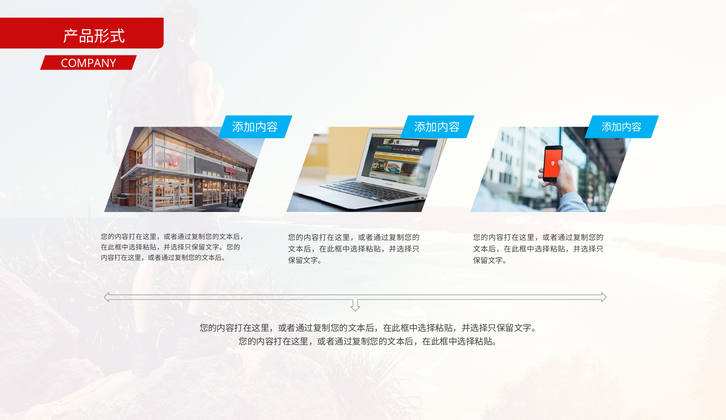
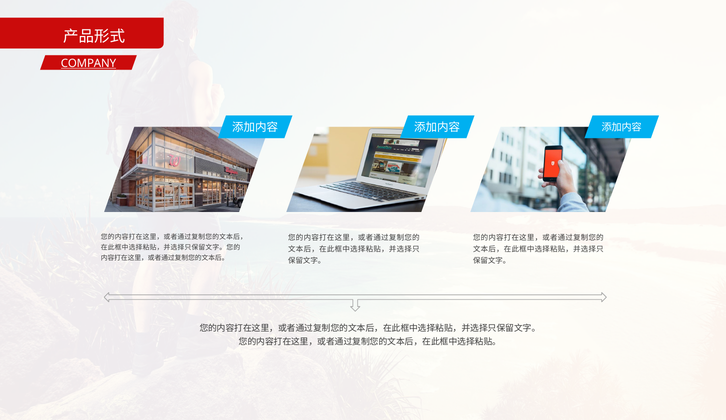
COMPANY underline: none -> present
